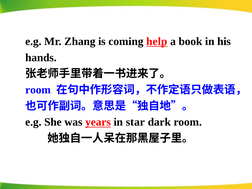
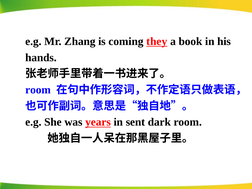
help: help -> they
star: star -> sent
